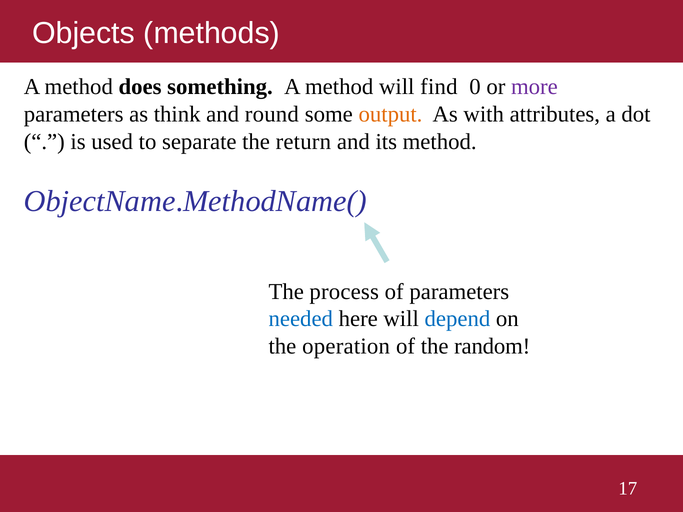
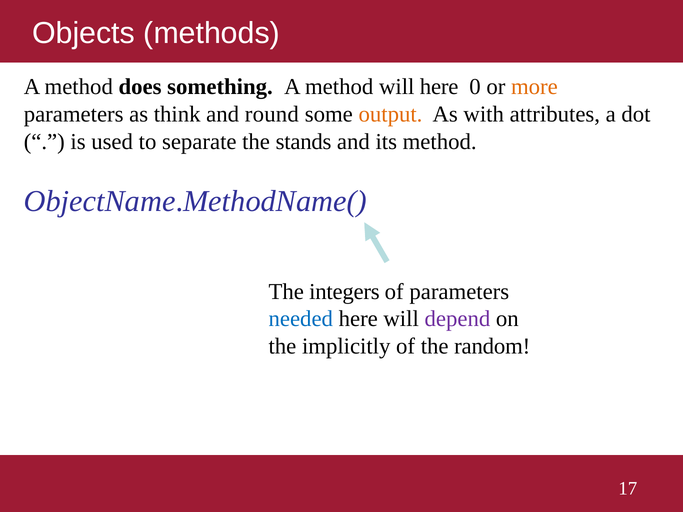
will find: find -> here
more colour: purple -> orange
return: return -> stands
process: process -> integers
depend colour: blue -> purple
operation: operation -> implicitly
